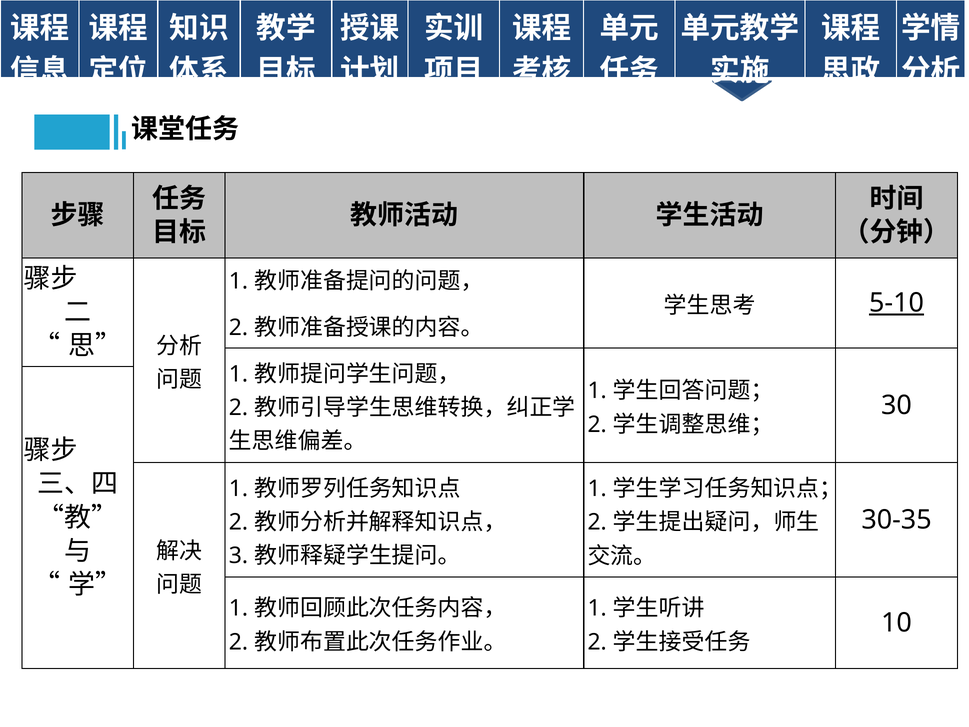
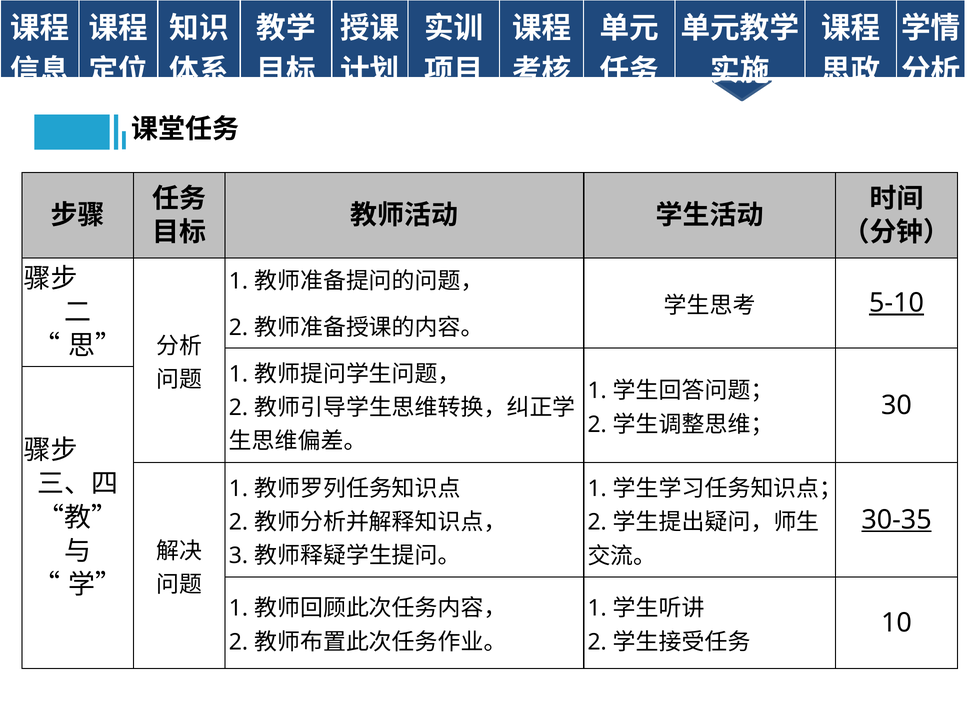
30-35 underline: none -> present
